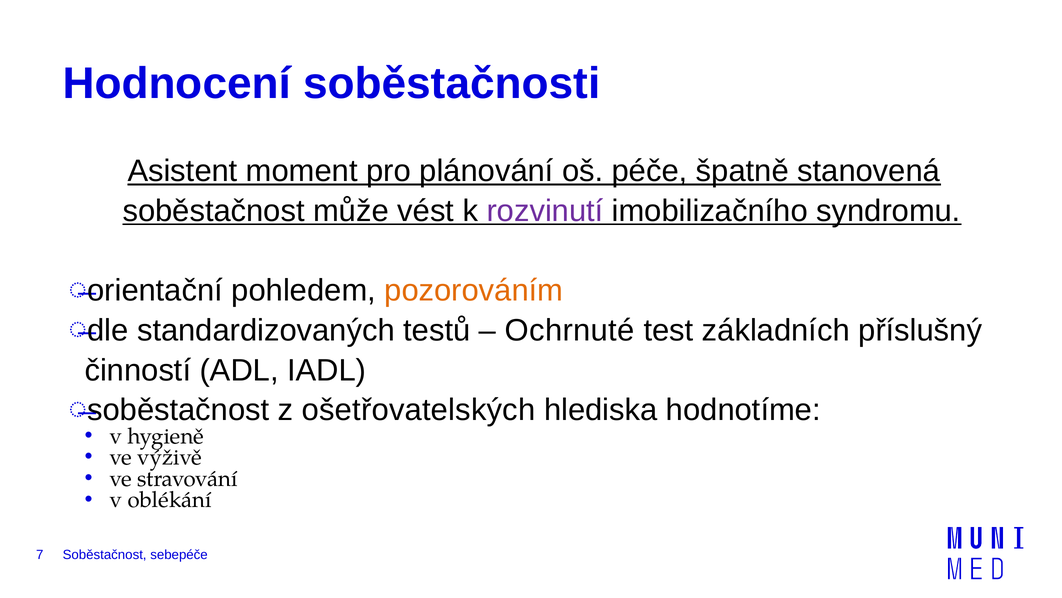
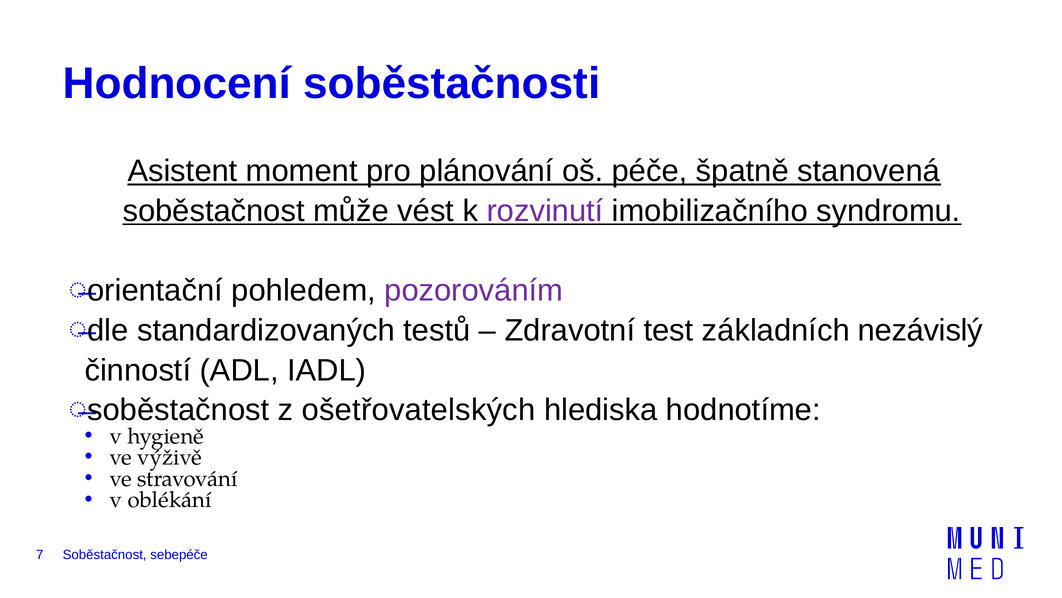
pozorováním colour: orange -> purple
Ochrnuté: Ochrnuté -> Zdravotní
příslušný: příslušný -> nezávislý
